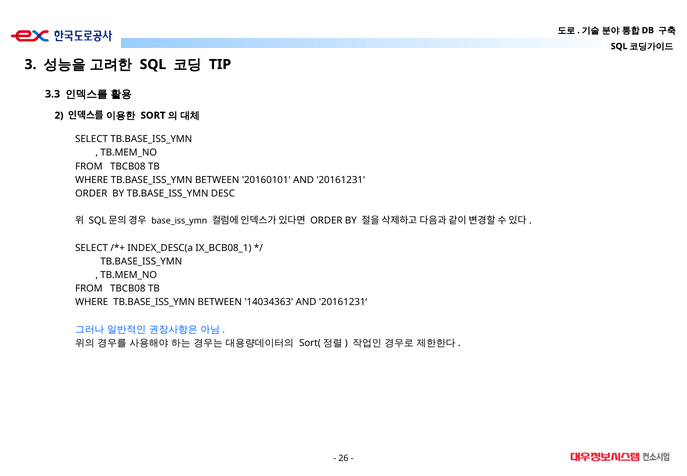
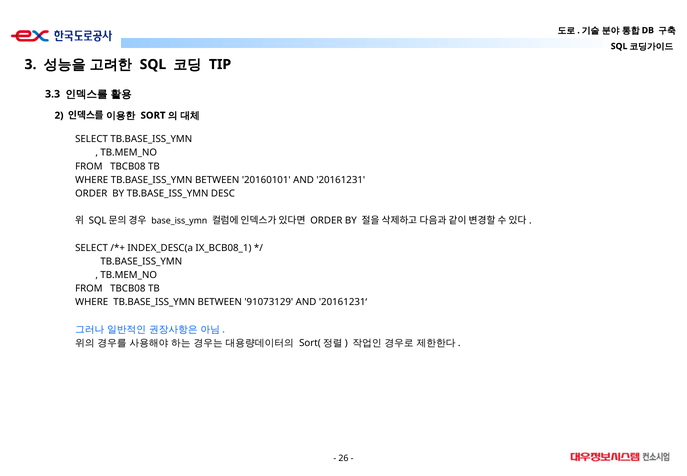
14034363: 14034363 -> 91073129
